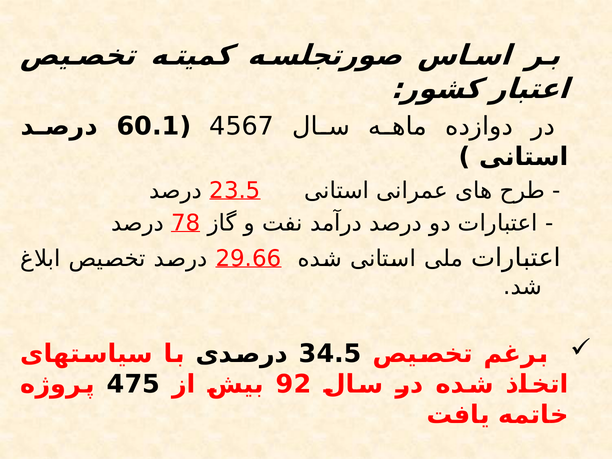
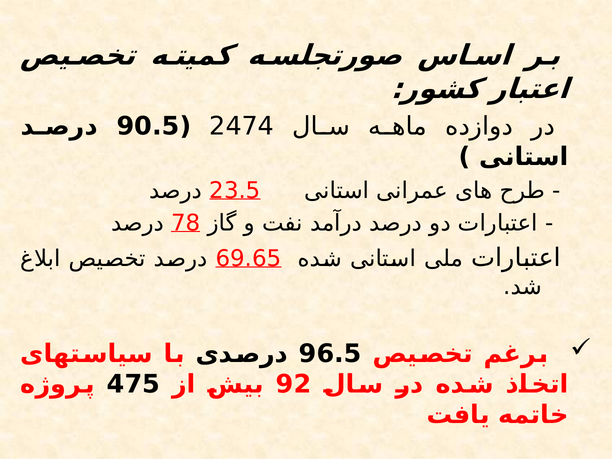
60.1: 60.1 -> 90.5
4567: 4567 -> 2474
29.66: 29.66 -> 69.65
34.5: 34.5 -> 96.5
